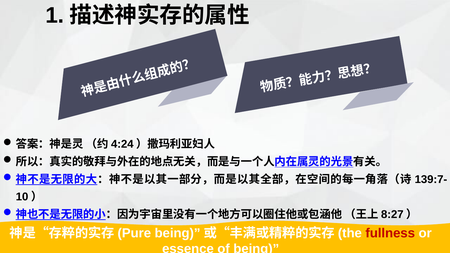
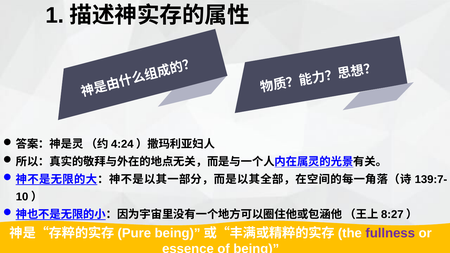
fullness colour: red -> purple
